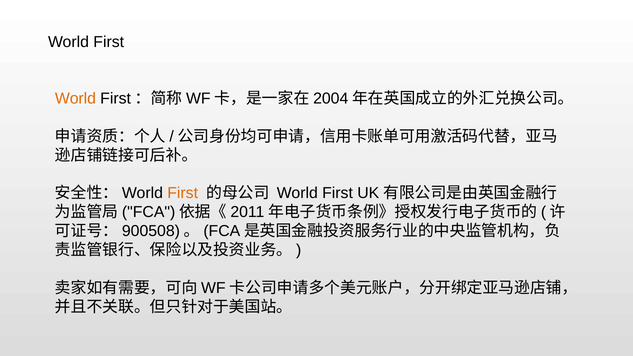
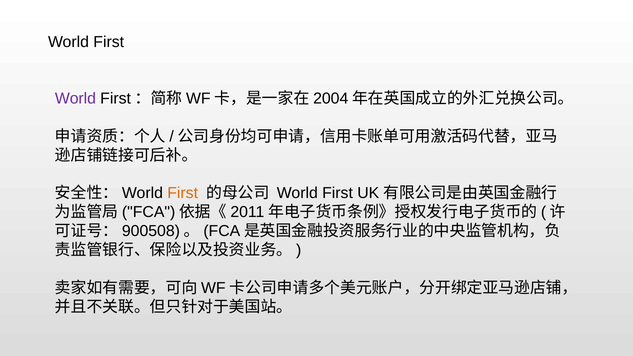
World at (75, 98) colour: orange -> purple
